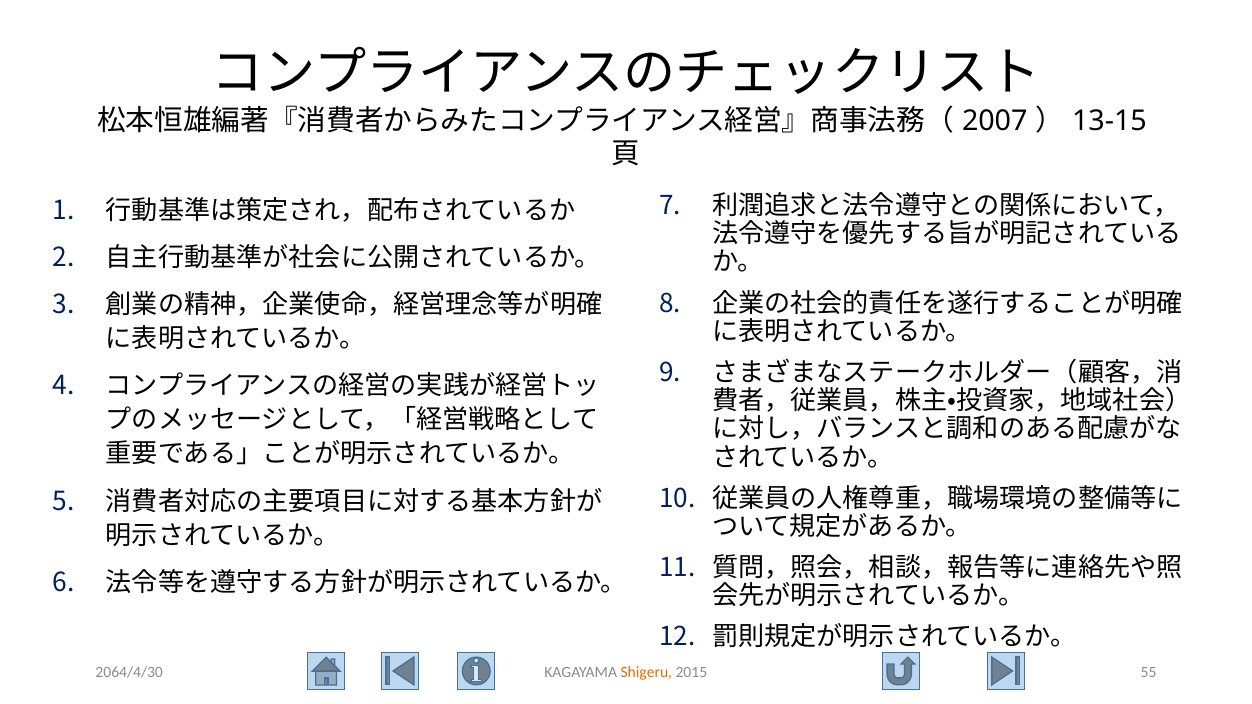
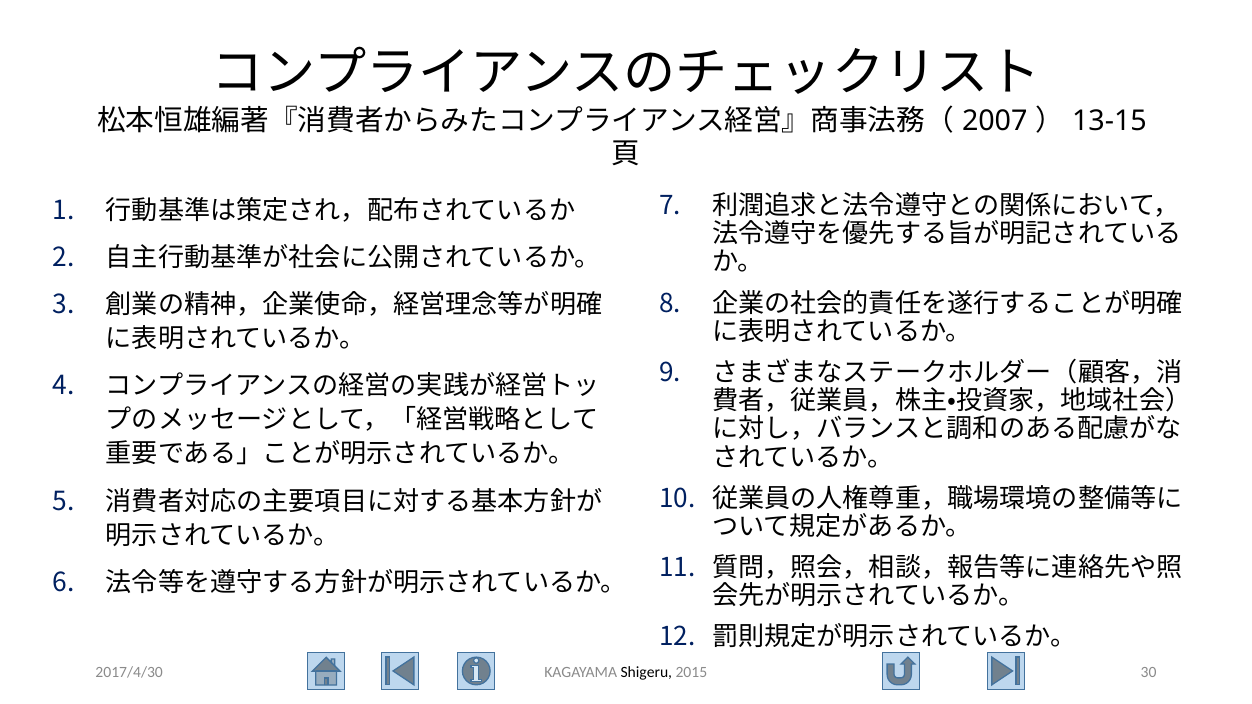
2064/4/30: 2064/4/30 -> 2017/4/30
Shigeru colour: orange -> black
55: 55 -> 30
